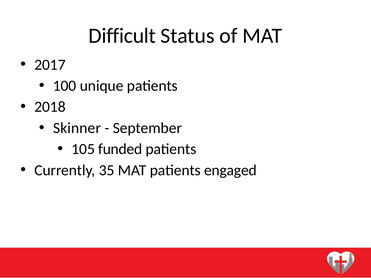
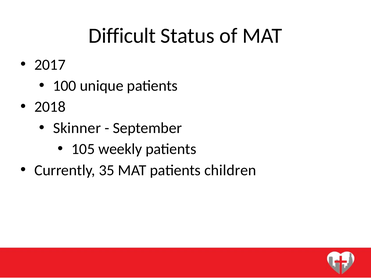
funded: funded -> weekly
engaged: engaged -> children
